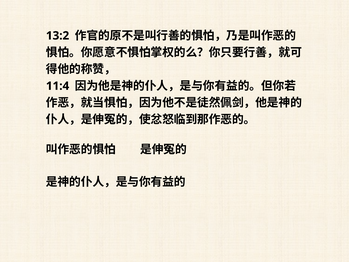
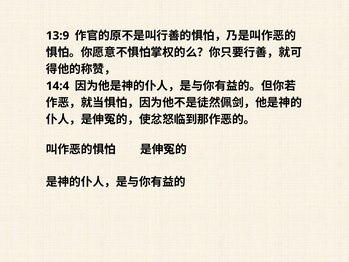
13:2: 13:2 -> 13:9
11:4: 11:4 -> 14:4
